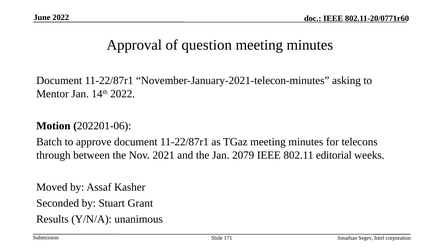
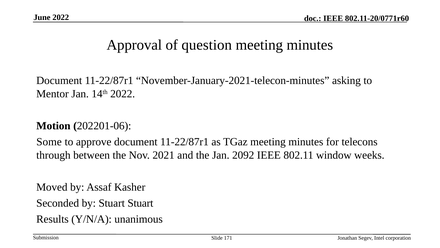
Batch: Batch -> Some
2079: 2079 -> 2092
editorial: editorial -> window
Stuart Grant: Grant -> Stuart
